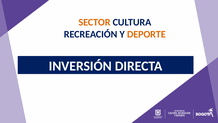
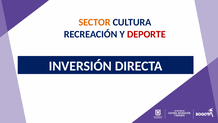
DEPORTE colour: orange -> red
